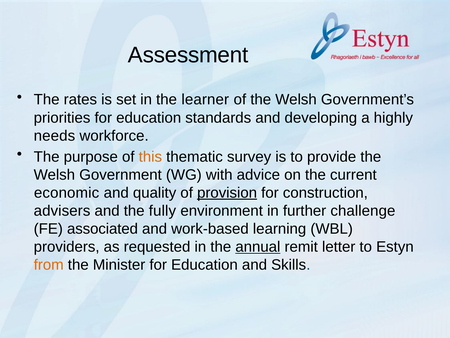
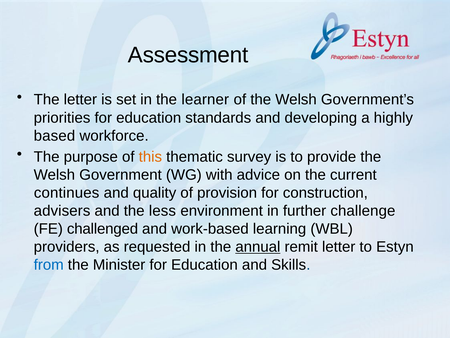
The rates: rates -> letter
needs: needs -> based
economic: economic -> continues
provision underline: present -> none
fully: fully -> less
associated: associated -> challenged
from colour: orange -> blue
